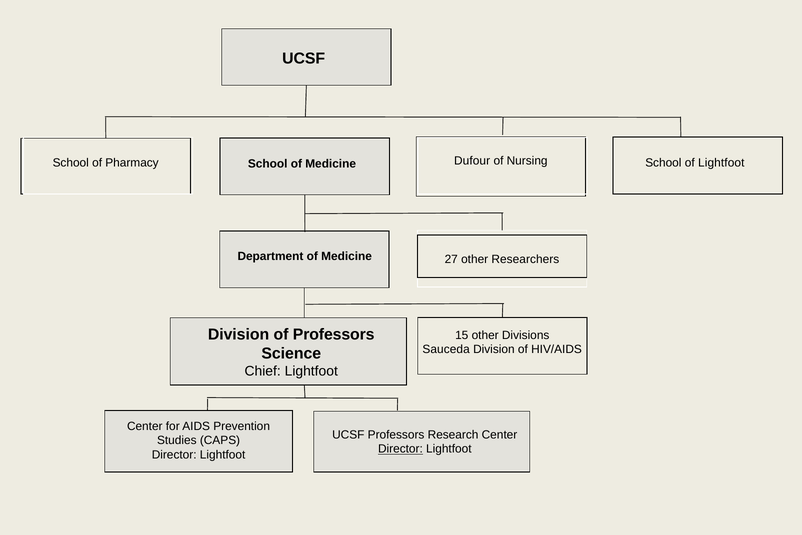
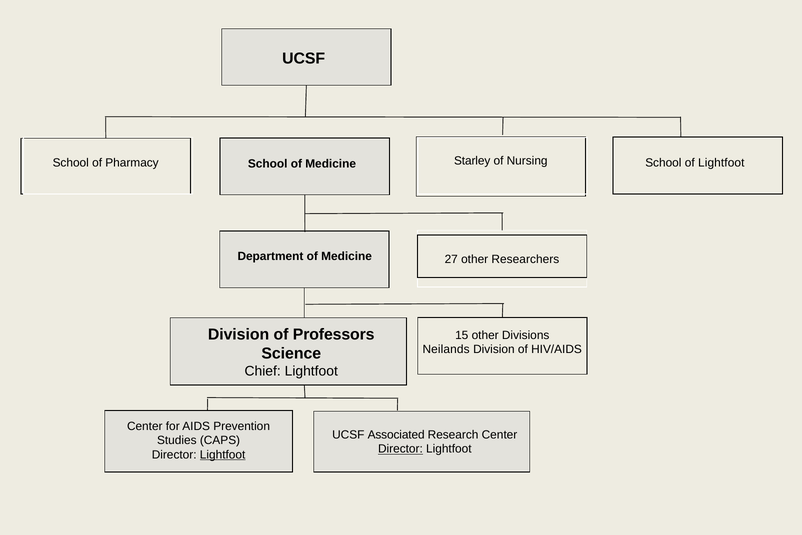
Dufour: Dufour -> Starley
Sauceda: Sauceda -> Neilands
UCSF Professors: Professors -> Associated
Lightfoot at (223, 454) underline: none -> present
